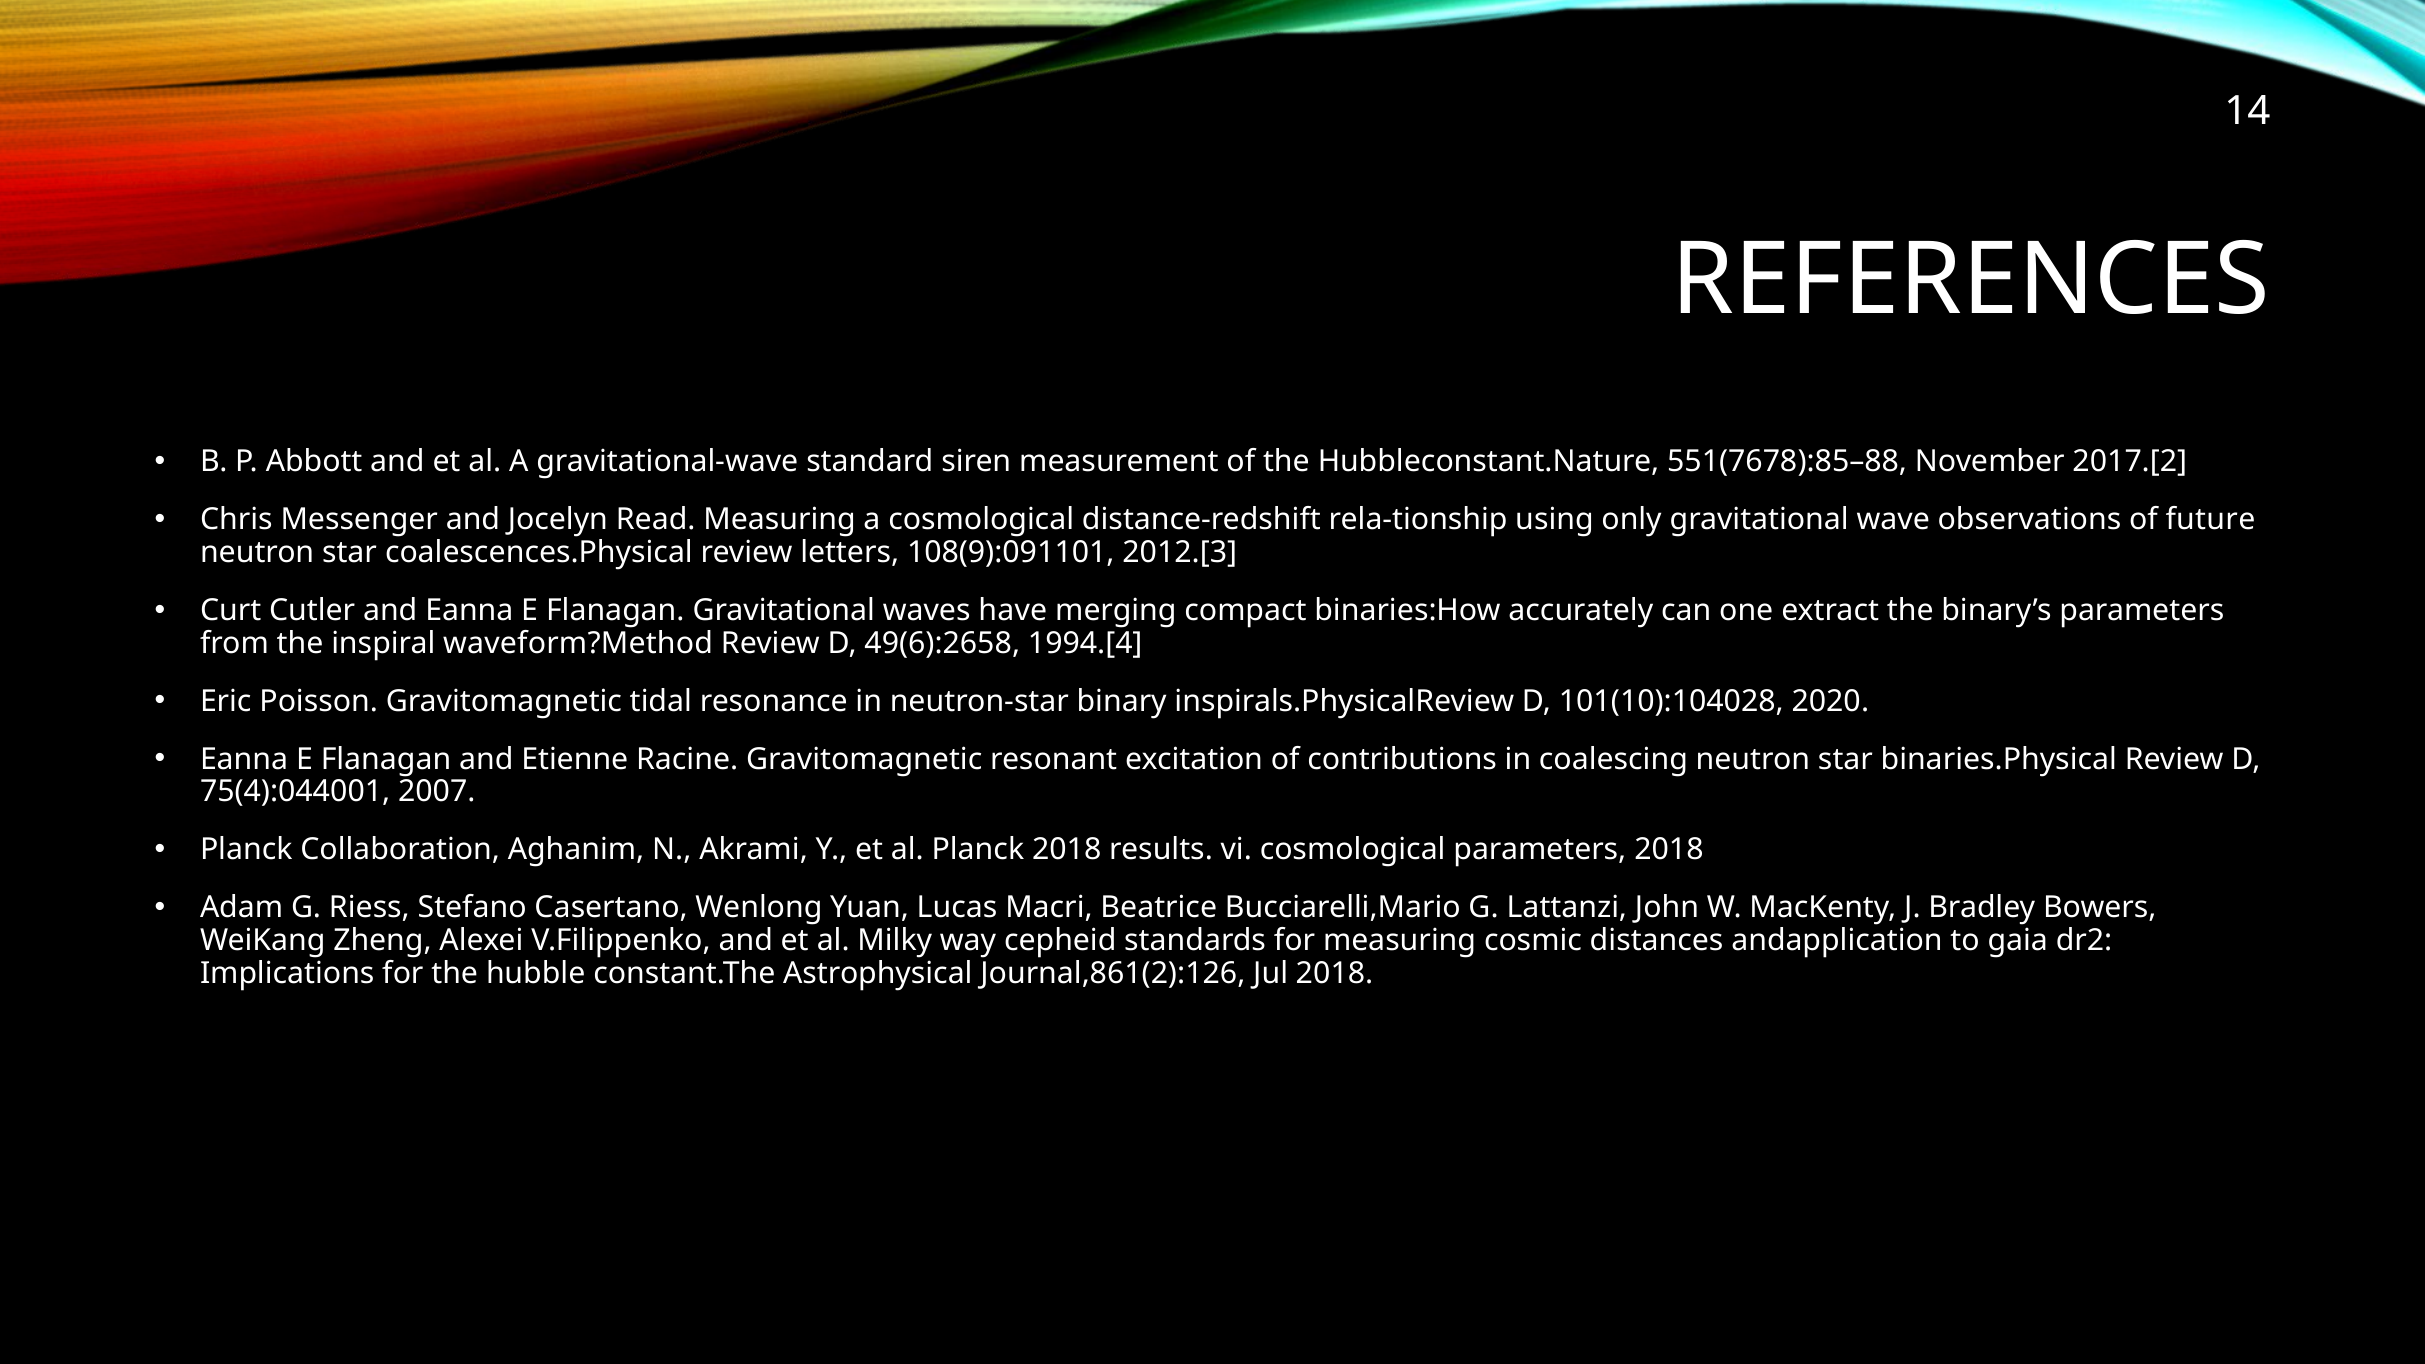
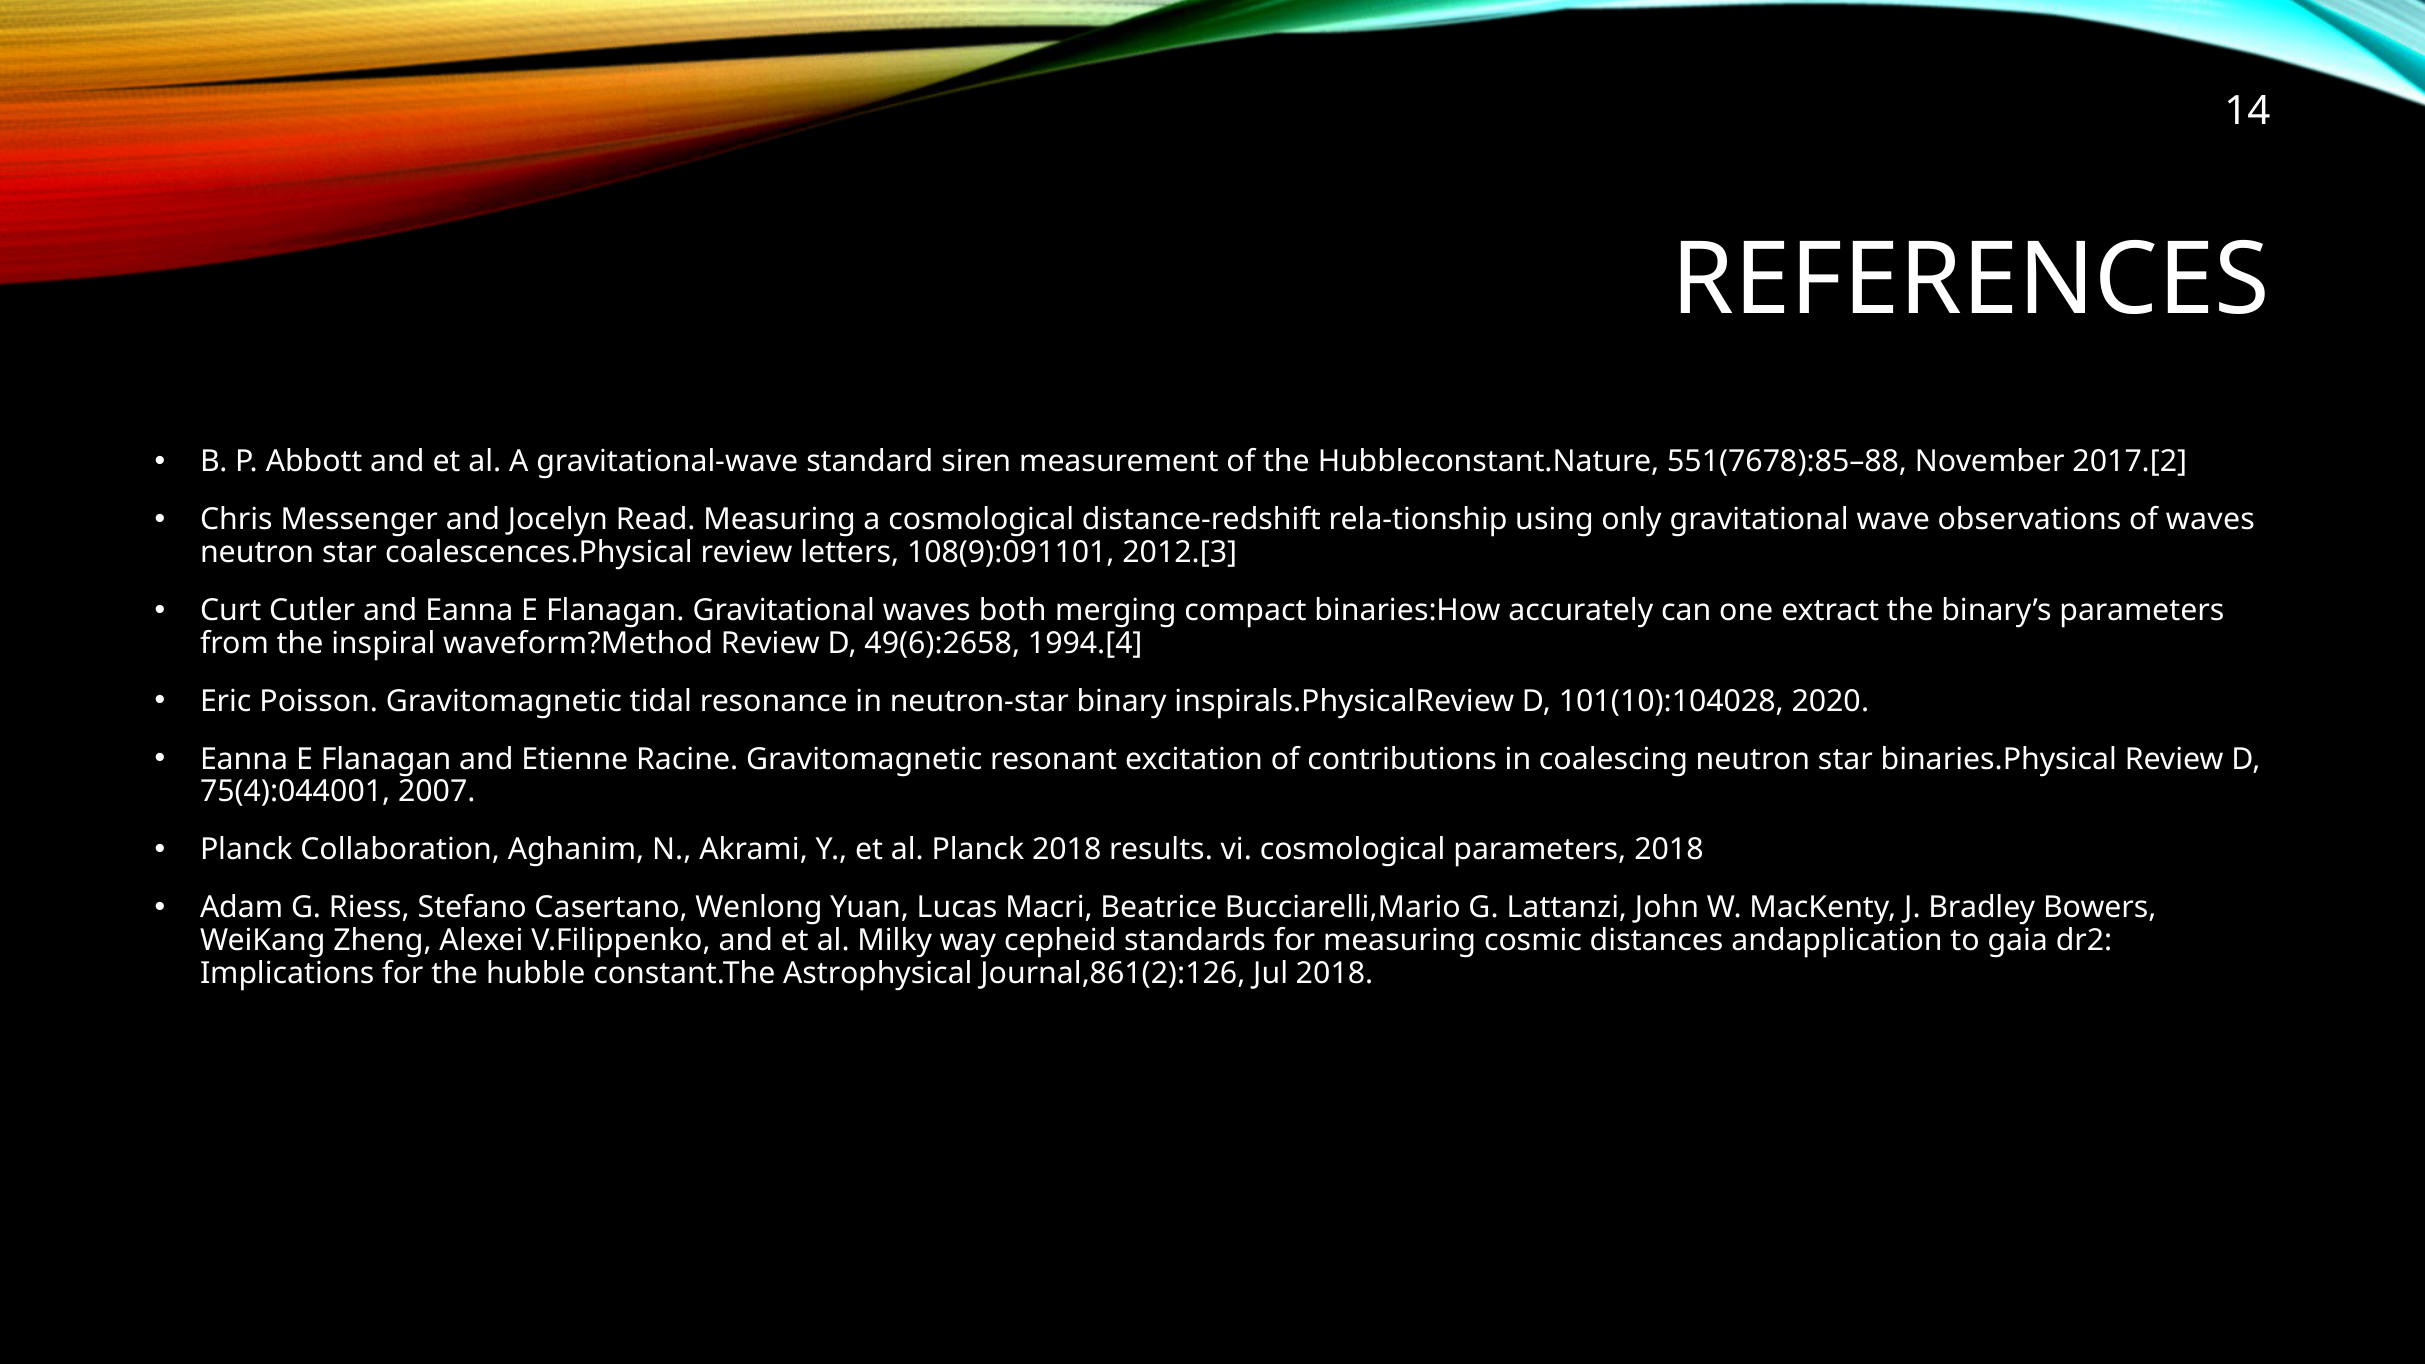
of future: future -> waves
have: have -> both
